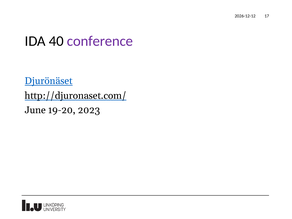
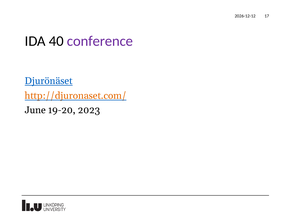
http://djuronaset.com/ colour: black -> orange
